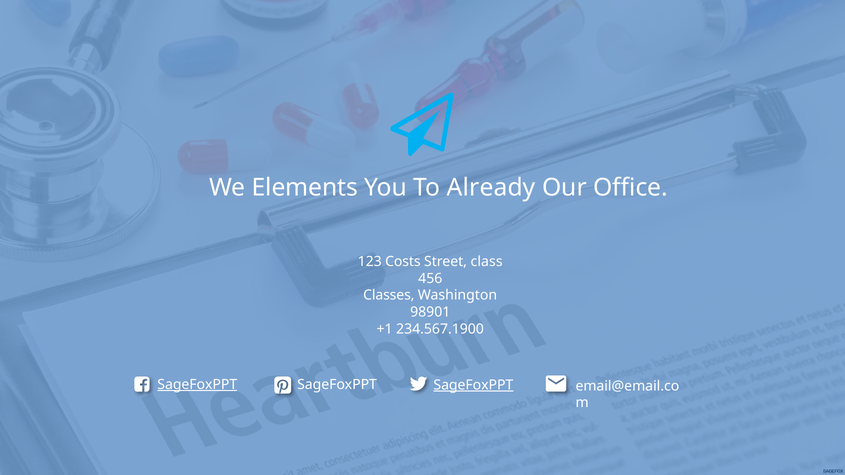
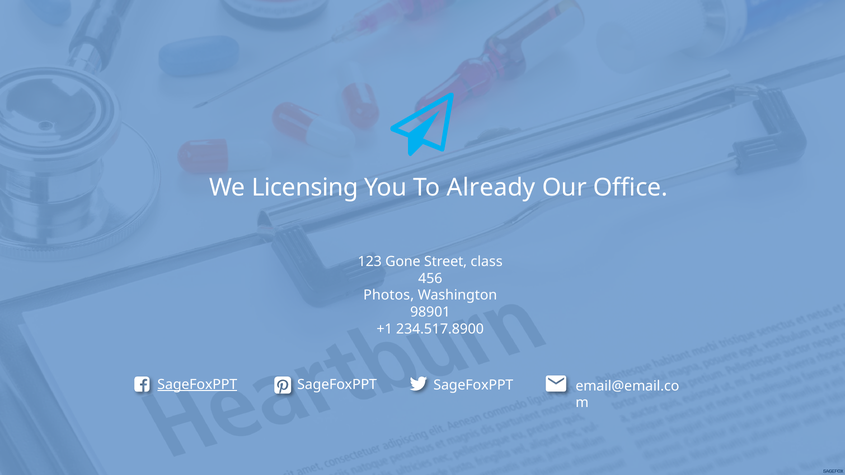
Elements: Elements -> Licensing
Costs: Costs -> Gone
Classes: Classes -> Photos
234.567.1900: 234.567.1900 -> 234.517.8900
SageFoxPPT at (473, 385) underline: present -> none
